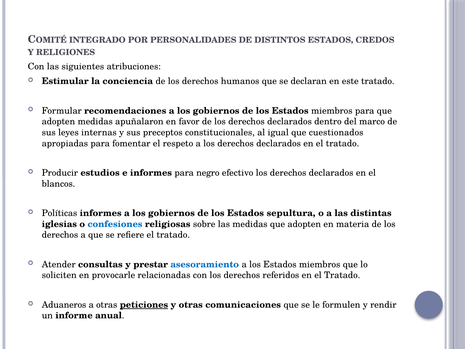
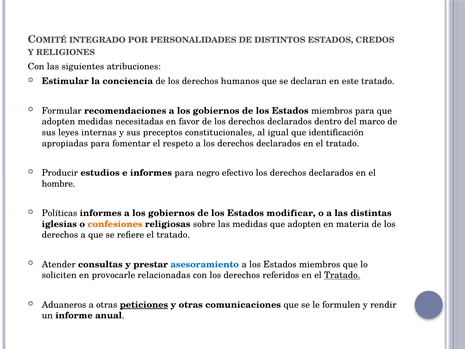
apuñalaron: apuñalaron -> necesitadas
cuestionados: cuestionados -> identificación
blancos: blancos -> hombre
sepultura: sepultura -> modificar
confesiones colour: blue -> orange
Tratado at (342, 275) underline: none -> present
